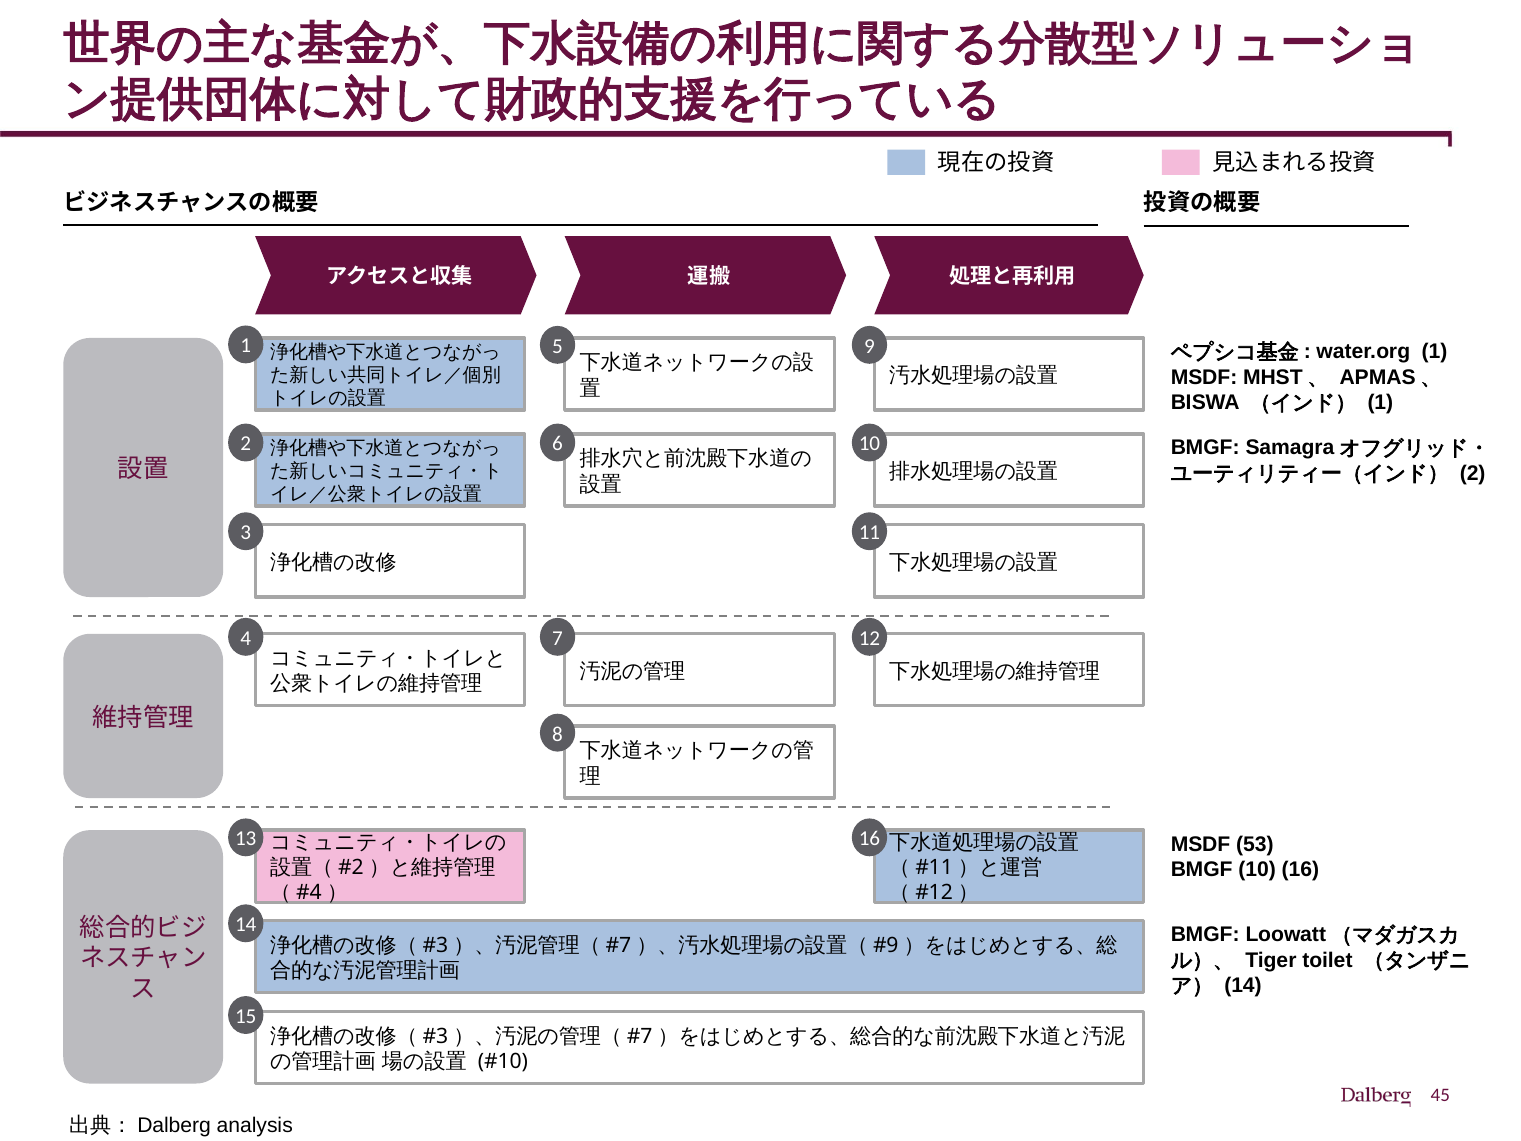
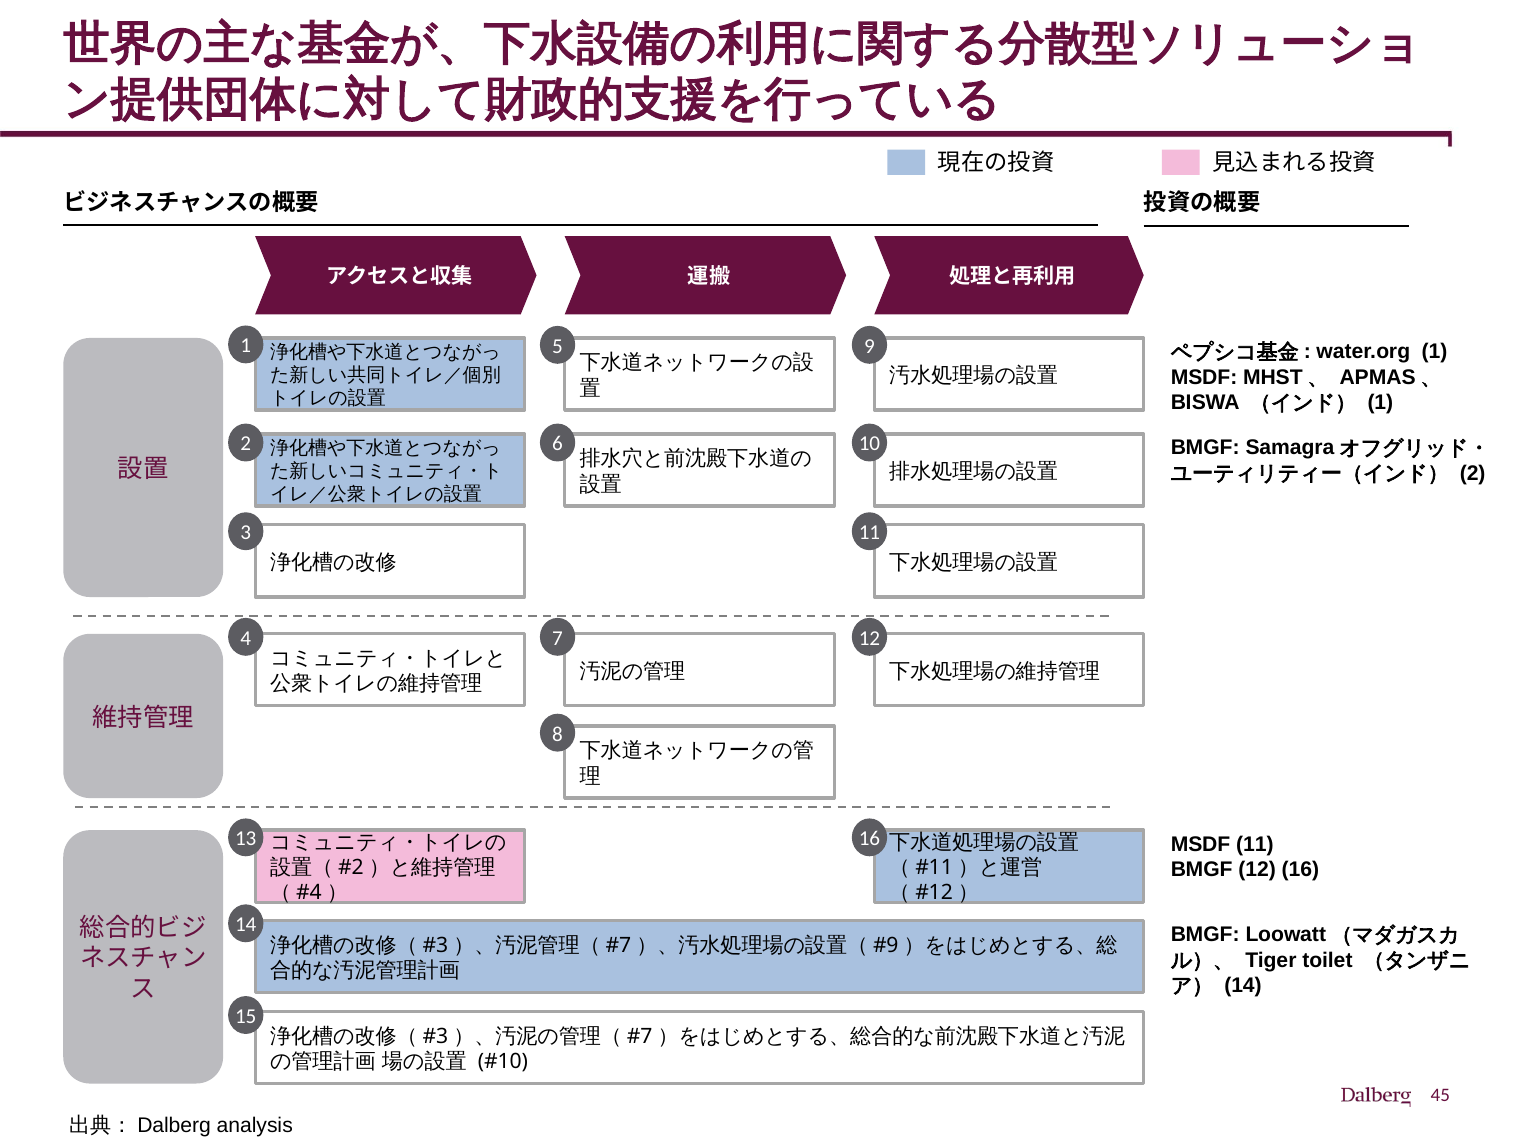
MSDF 53: 53 -> 11
BMGF 10: 10 -> 12
